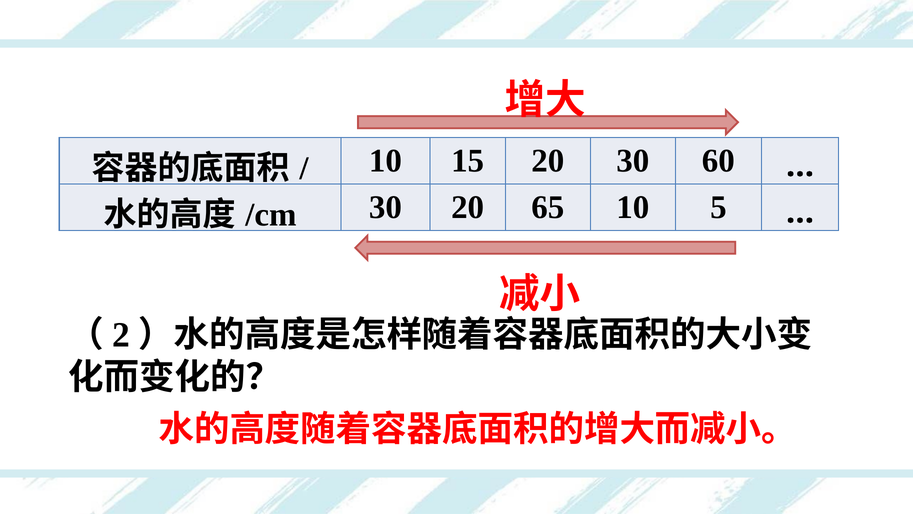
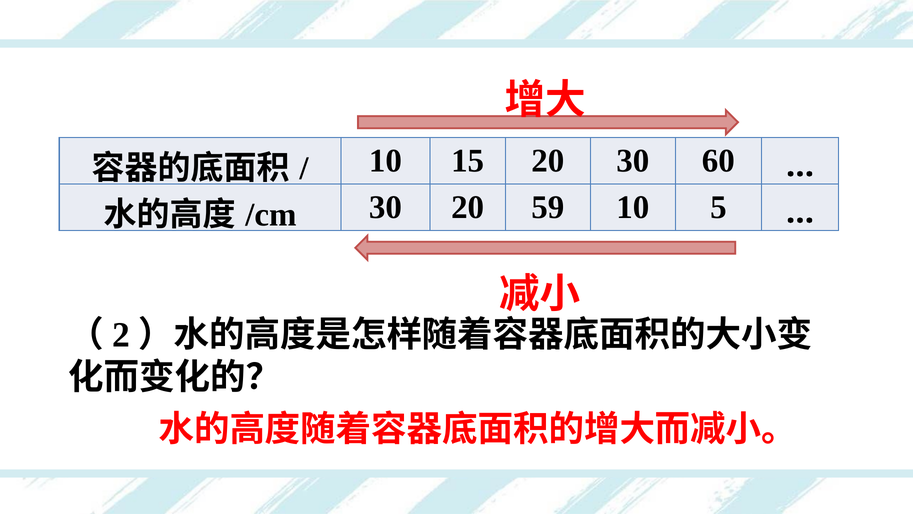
65: 65 -> 59
